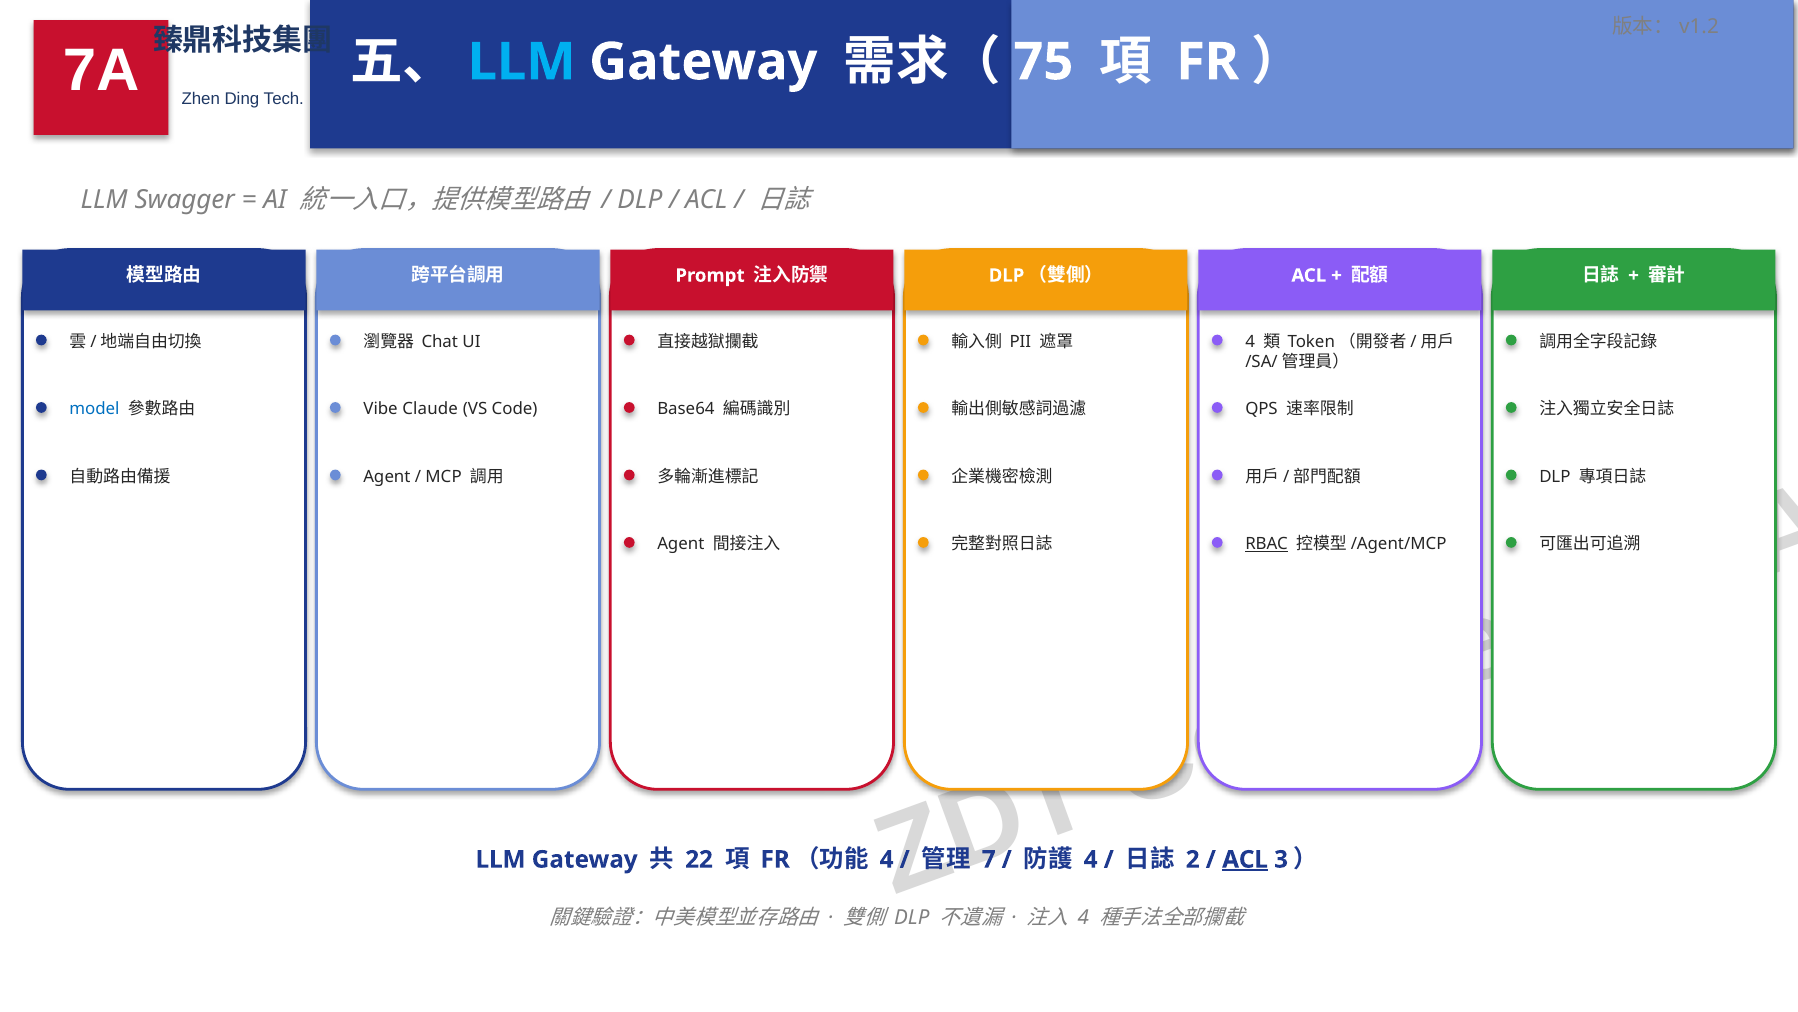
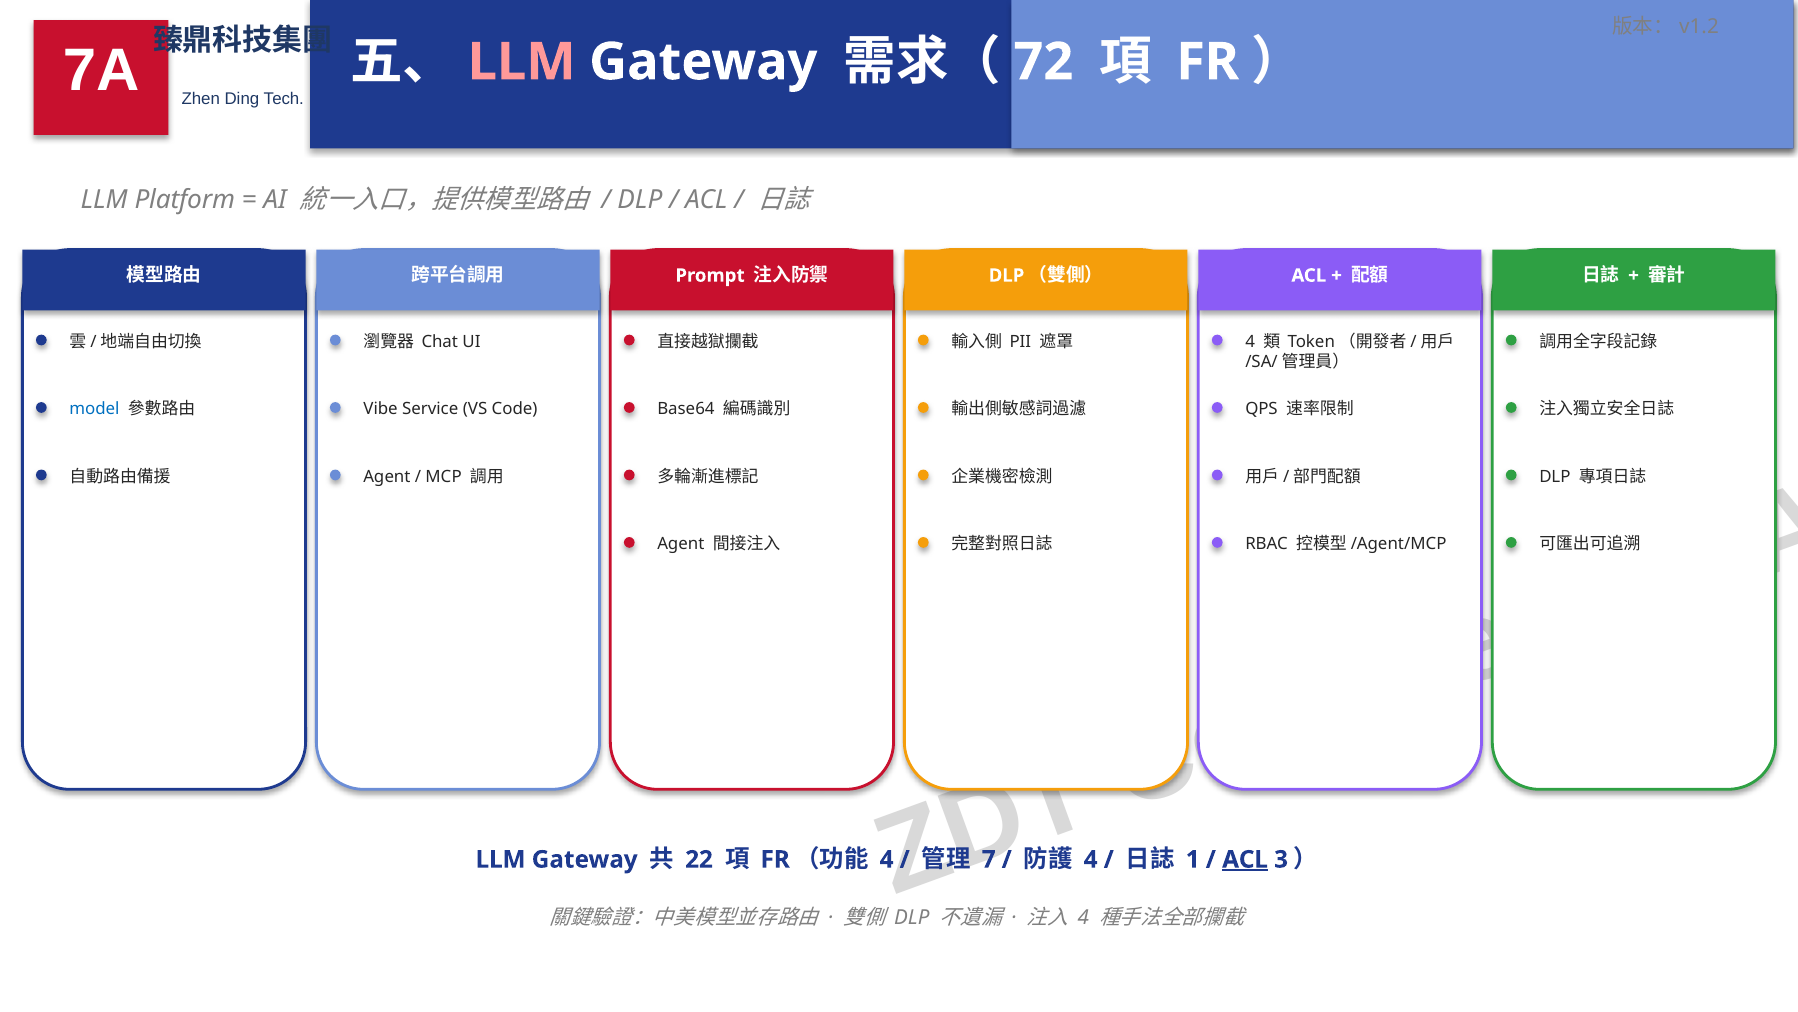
LLM at (522, 62) colour: light blue -> pink
75: 75 -> 72
Swagger: Swagger -> Platform
Claude: Claude -> Service
RBAC underline: present -> none
2: 2 -> 1
